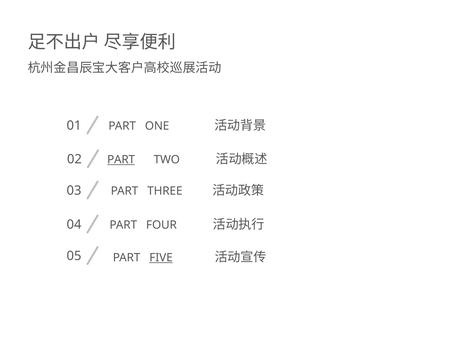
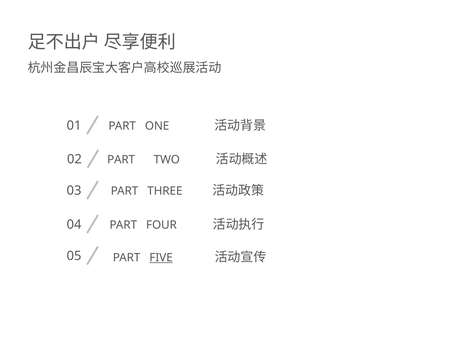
PART at (121, 160) underline: present -> none
